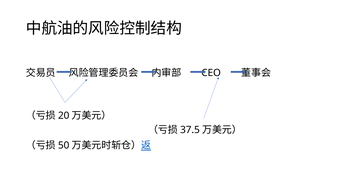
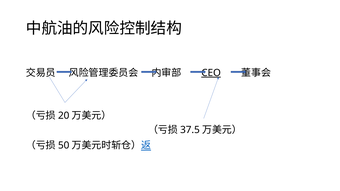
CEO underline: none -> present
